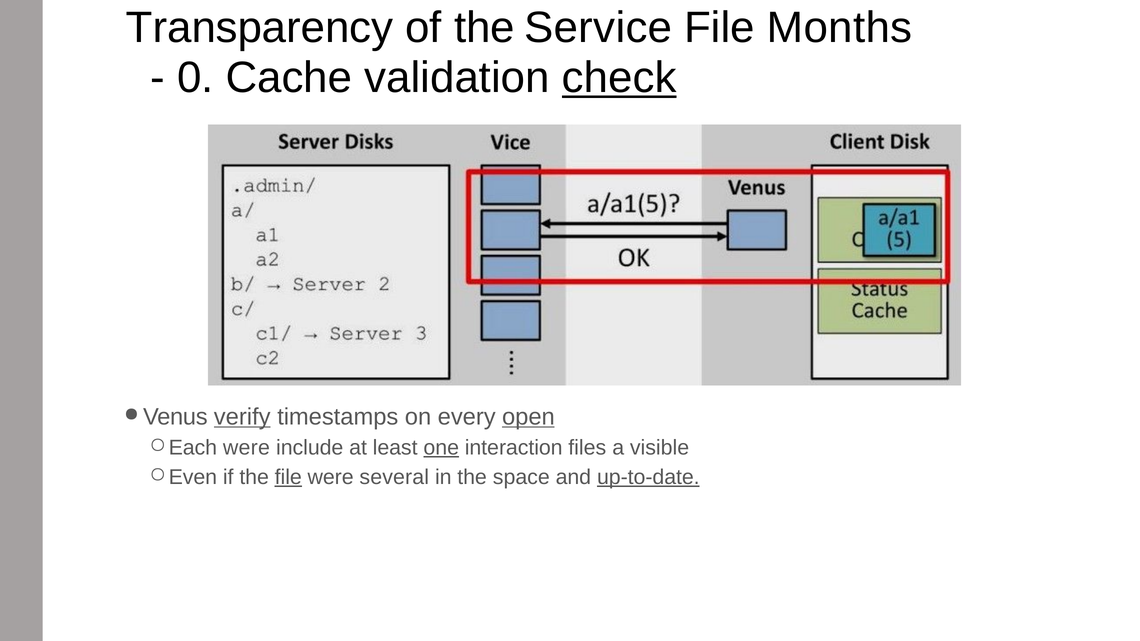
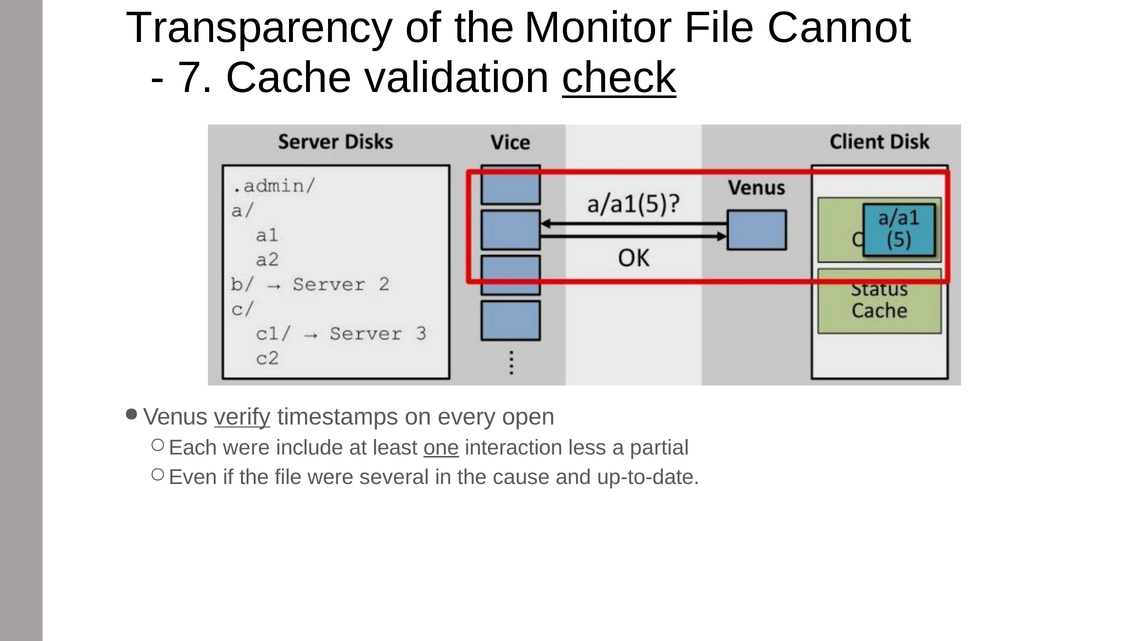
Service: Service -> Monitor
Months: Months -> Cannot
0: 0 -> 7
open underline: present -> none
files: files -> less
visible: visible -> partial
file at (288, 477) underline: present -> none
space: space -> cause
up-to-date underline: present -> none
